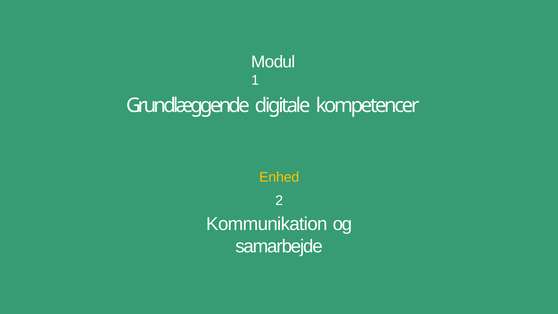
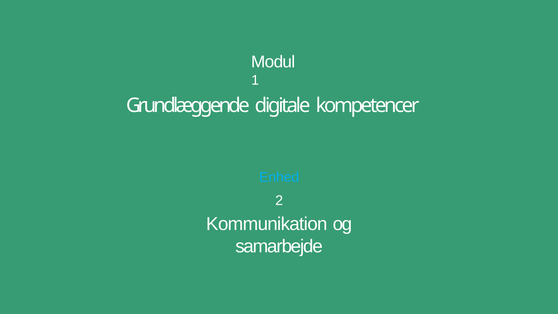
Enhed colour: yellow -> light blue
